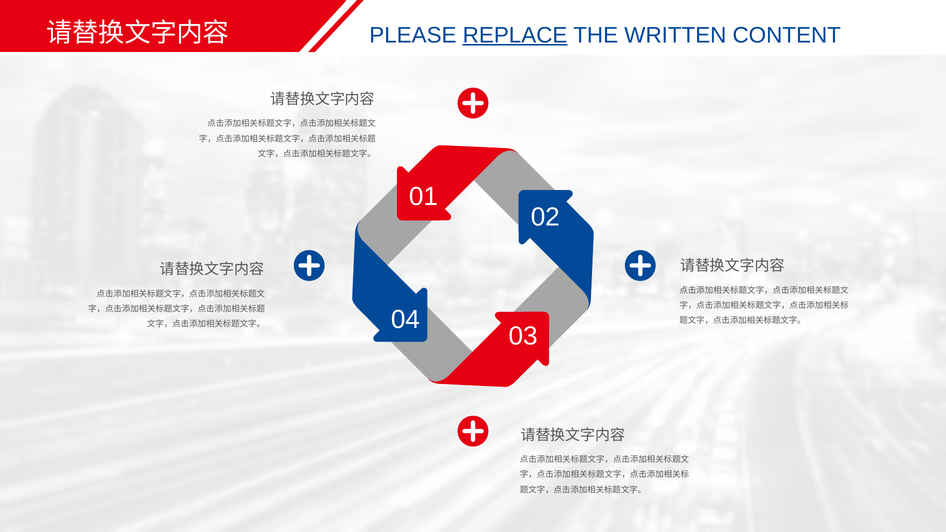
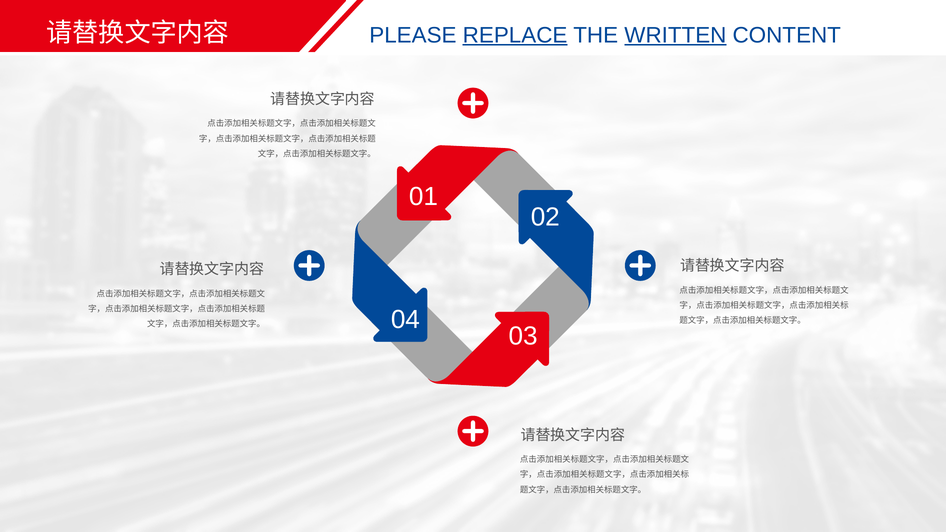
WRITTEN underline: none -> present
